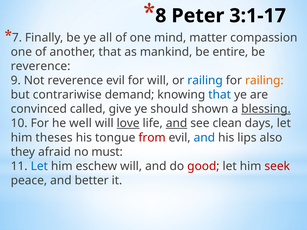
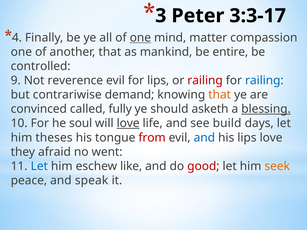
8: 8 -> 3
3:1-17: 3:1-17 -> 3:3-17
7: 7 -> 4
one at (140, 38) underline: none -> present
reverence at (41, 66): reverence -> controlled
for will: will -> lips
railing at (205, 81) colour: blue -> red
railing at (264, 81) colour: orange -> blue
that at (220, 95) colour: blue -> orange
give: give -> fully
shown: shown -> asketh
well: well -> soul
and at (177, 123) underline: present -> none
clean: clean -> build
lips also: also -> love
must: must -> went
eschew will: will -> like
seek colour: red -> orange
better: better -> speak
